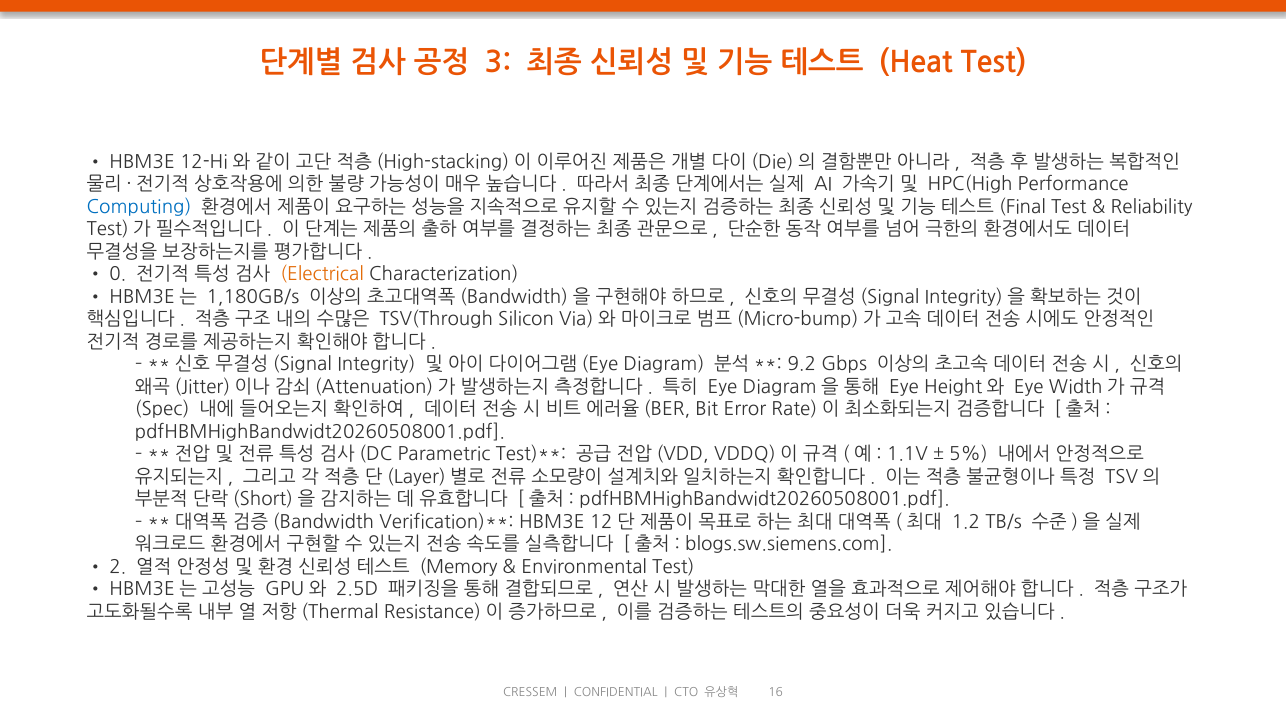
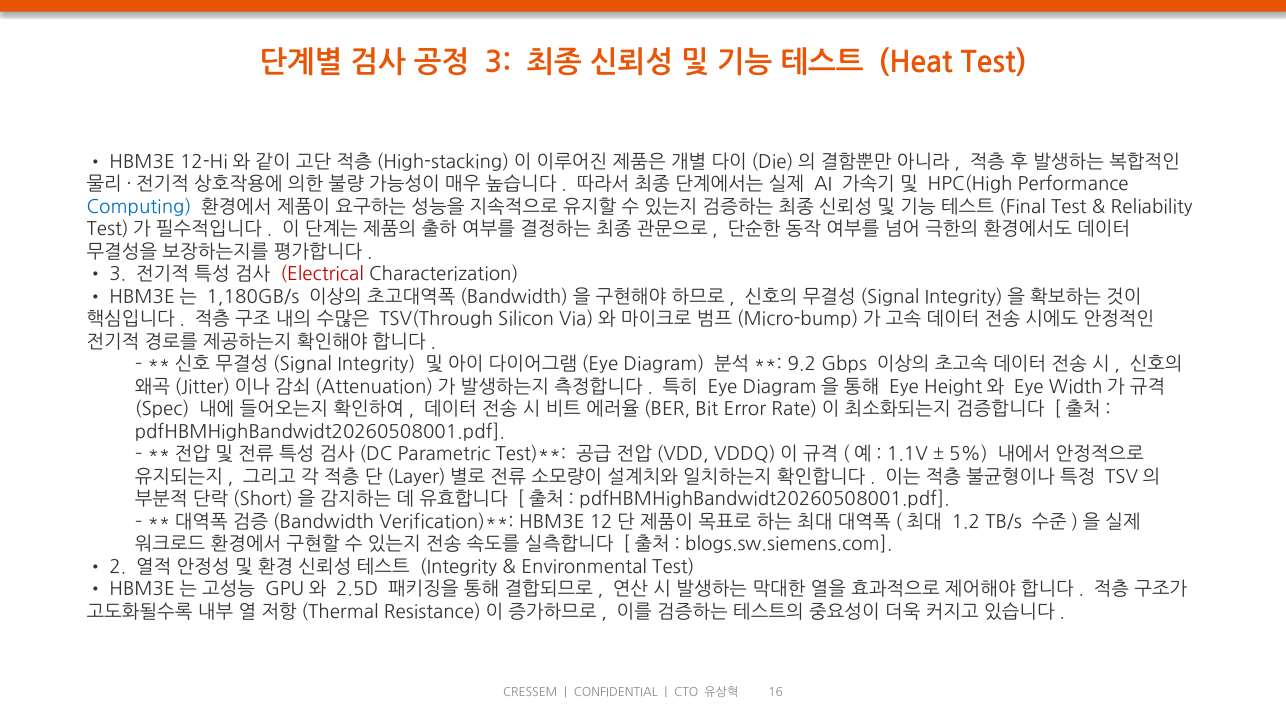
0 at (118, 275): 0 -> 3
Electrical colour: orange -> red
Memory at (459, 567): Memory -> Integrity
